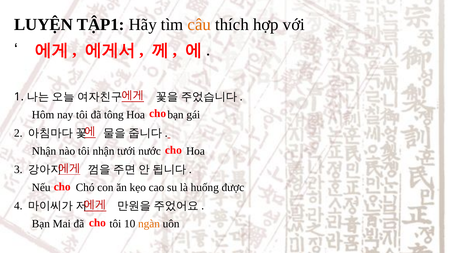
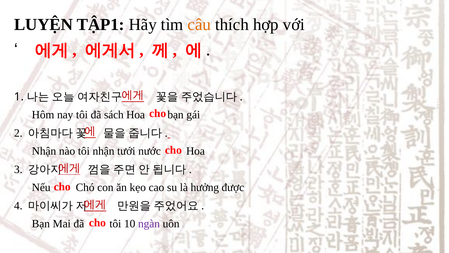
tông: tông -> sách
huống: huống -> hưởng
ngàn colour: orange -> purple
